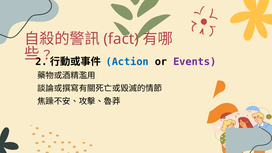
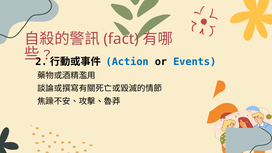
Events colour: purple -> blue
